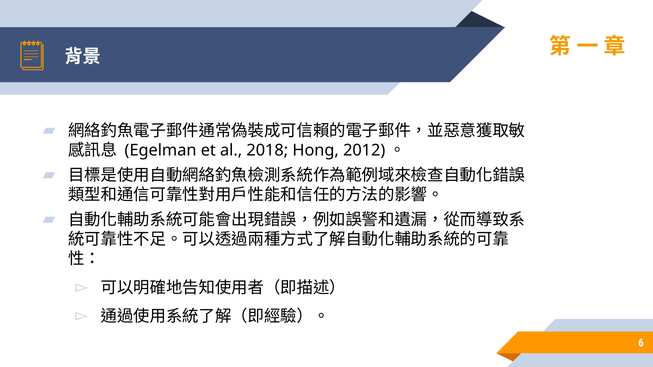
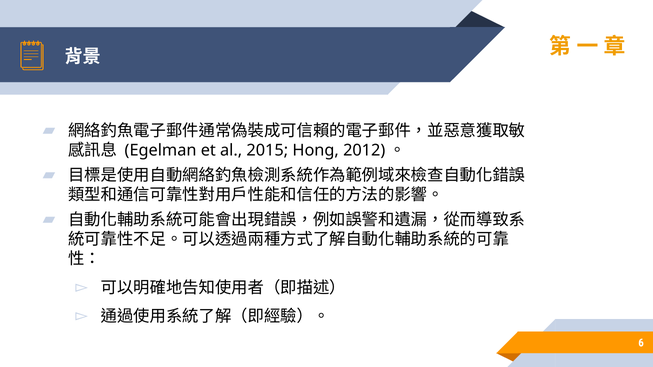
2018: 2018 -> 2015
